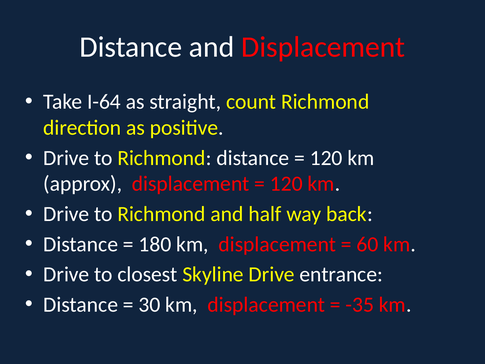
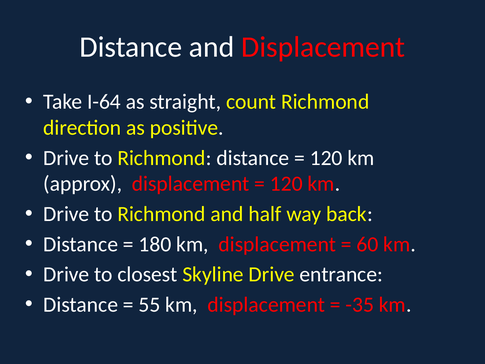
30: 30 -> 55
